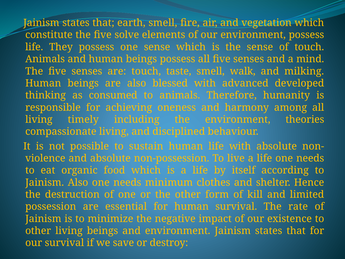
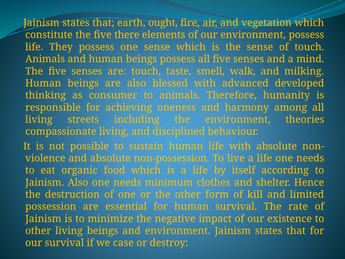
earth smell: smell -> ought
solve: solve -> there
consumed: consumed -> consumer
timely: timely -> streets
save: save -> case
